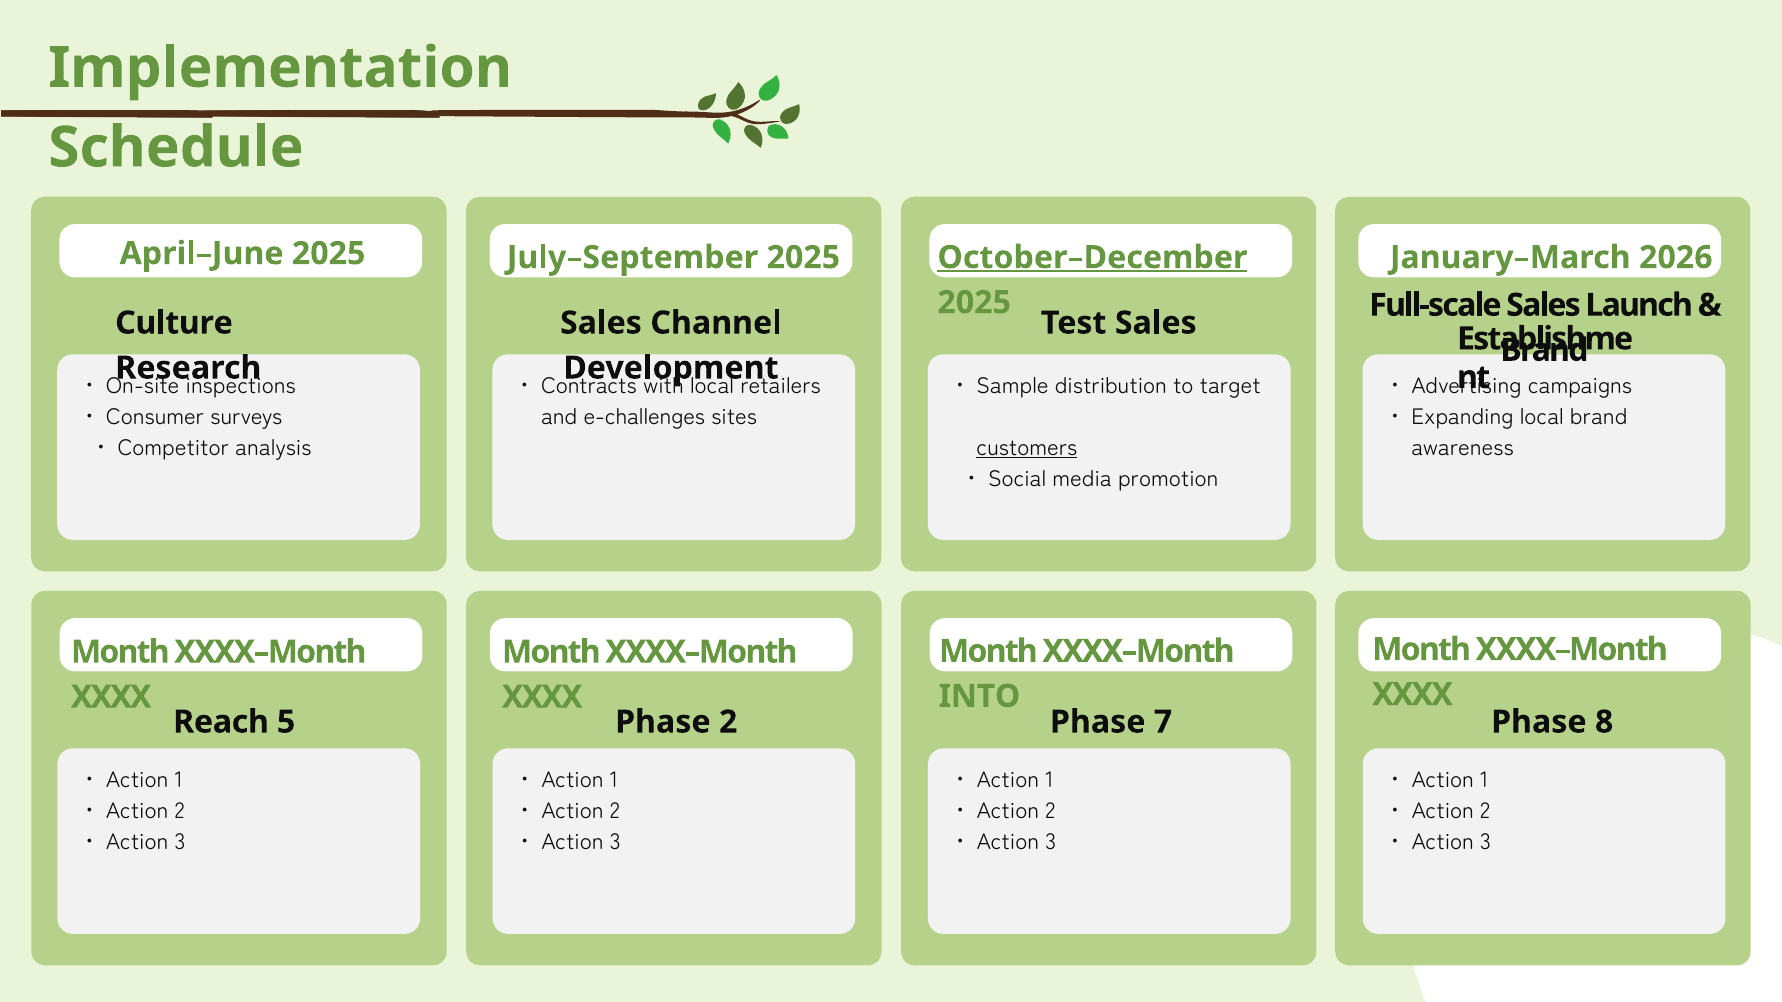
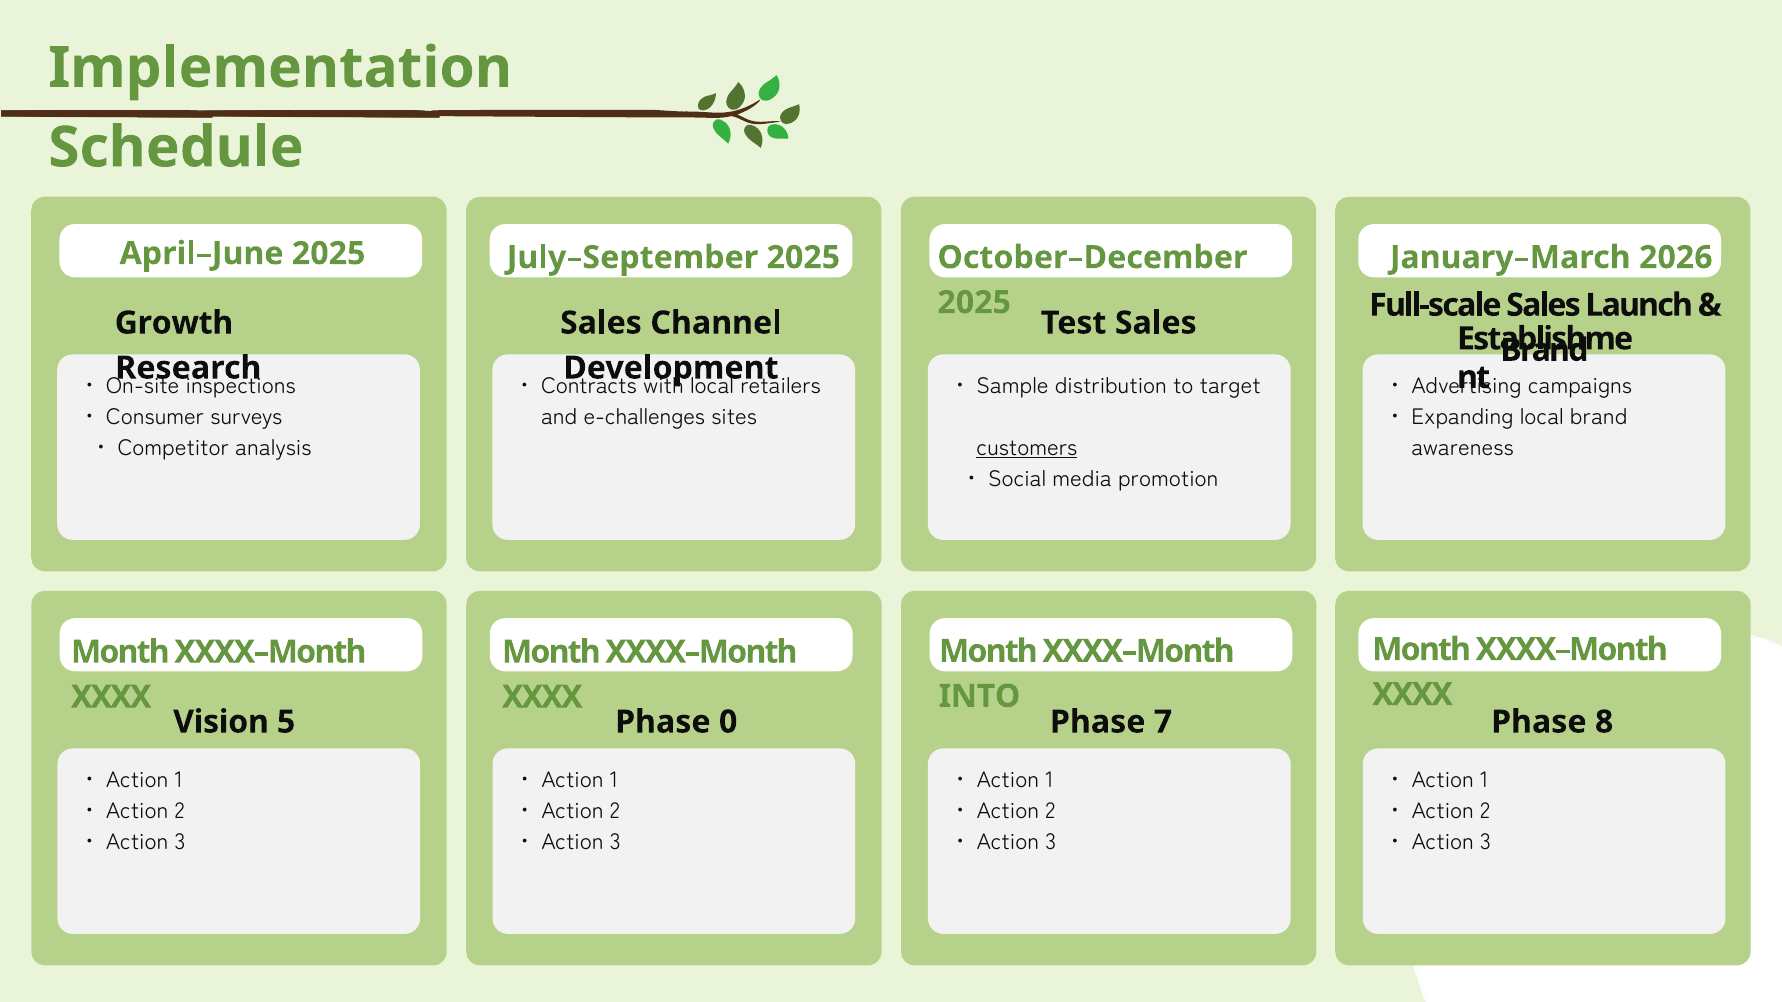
October–December underline: present -> none
Culture: Culture -> Growth
Reach: Reach -> Vision
Phase 2: 2 -> 0
